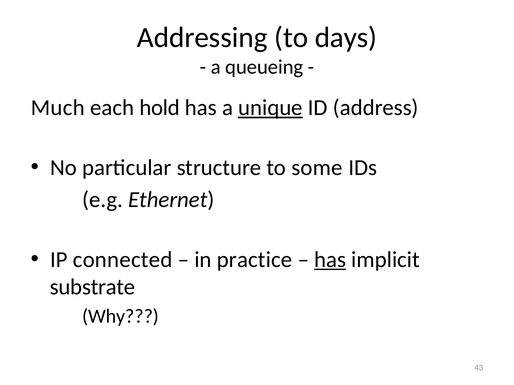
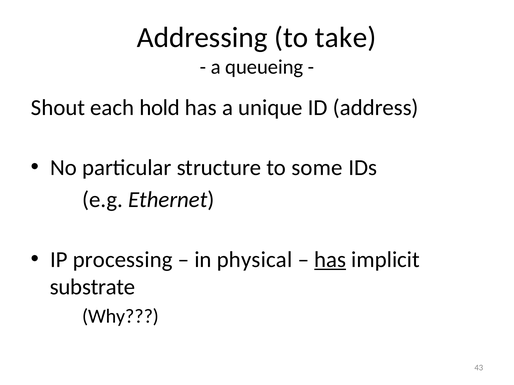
days: days -> take
Much: Much -> Shout
unique underline: present -> none
connected: connected -> processing
practice: practice -> physical
